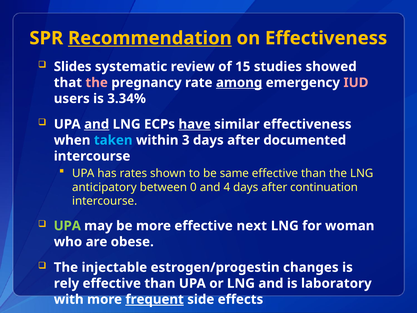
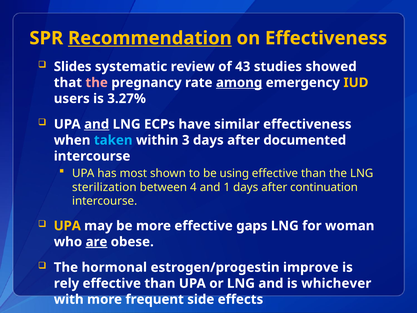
15: 15 -> 43
IUD colour: pink -> yellow
3.34%: 3.34% -> 3.27%
have underline: present -> none
rates: rates -> most
same: same -> using
anticipatory: anticipatory -> sterilization
0: 0 -> 4
4: 4 -> 1
UPA at (67, 226) colour: light green -> yellow
next: next -> gaps
are underline: none -> present
injectable: injectable -> hormonal
changes: changes -> improve
laboratory: laboratory -> whichever
frequent underline: present -> none
